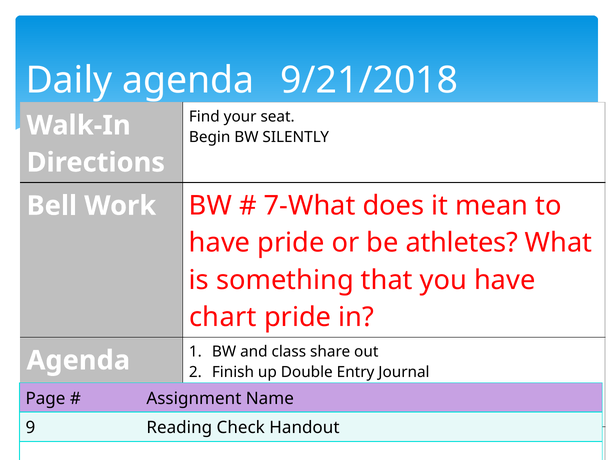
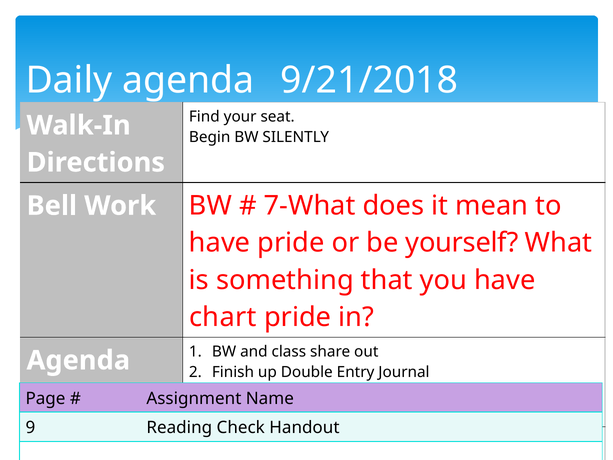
athletes: athletes -> yourself
